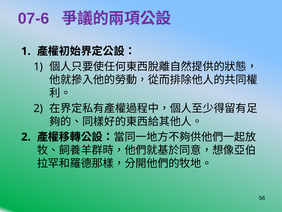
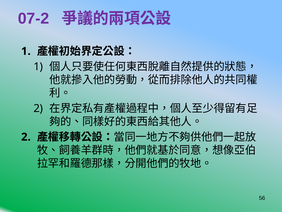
07-6: 07-6 -> 07-2
